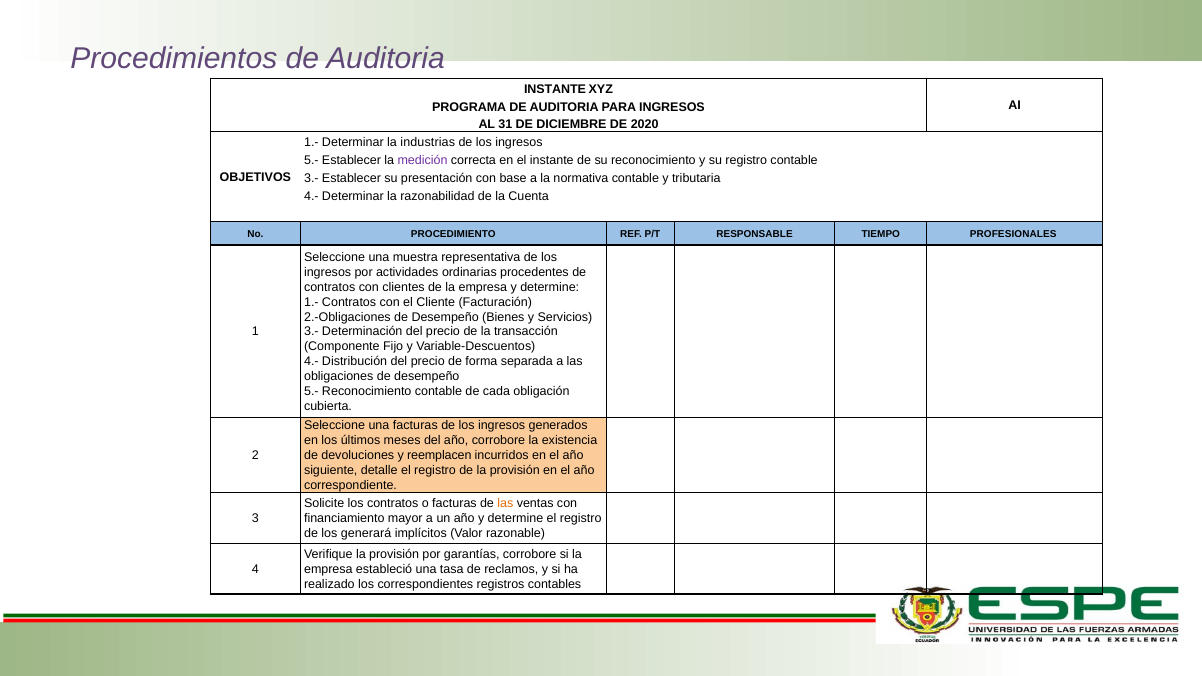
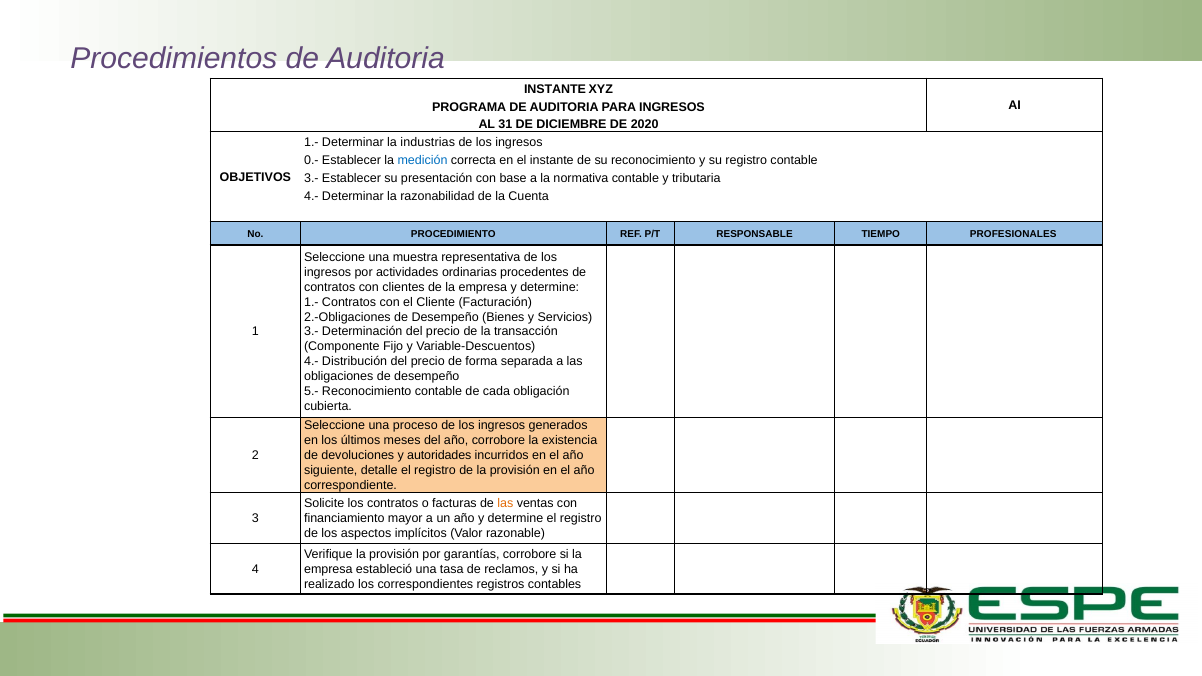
5.- at (311, 161): 5.- -> 0.-
medición colour: purple -> blue
una facturas: facturas -> proceso
reemplacen: reemplacen -> autoridades
generará: generará -> aspectos
